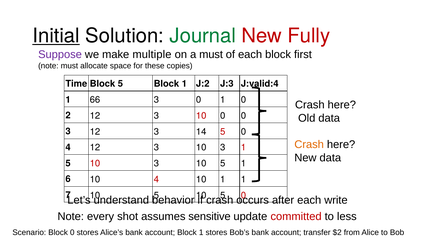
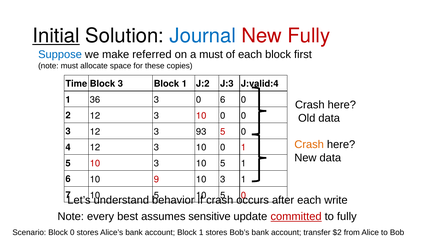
Journal colour: green -> blue
Suppose colour: purple -> blue
multiple: multiple -> referred
Block 5: 5 -> 3
66: 66 -> 36
0 1: 1 -> 6
14: 14 -> 93
3 at (223, 147): 3 -> 0
10 4: 4 -> 9
1 at (223, 179): 1 -> 3
shot: shot -> best
committed underline: none -> present
to less: less -> fully
